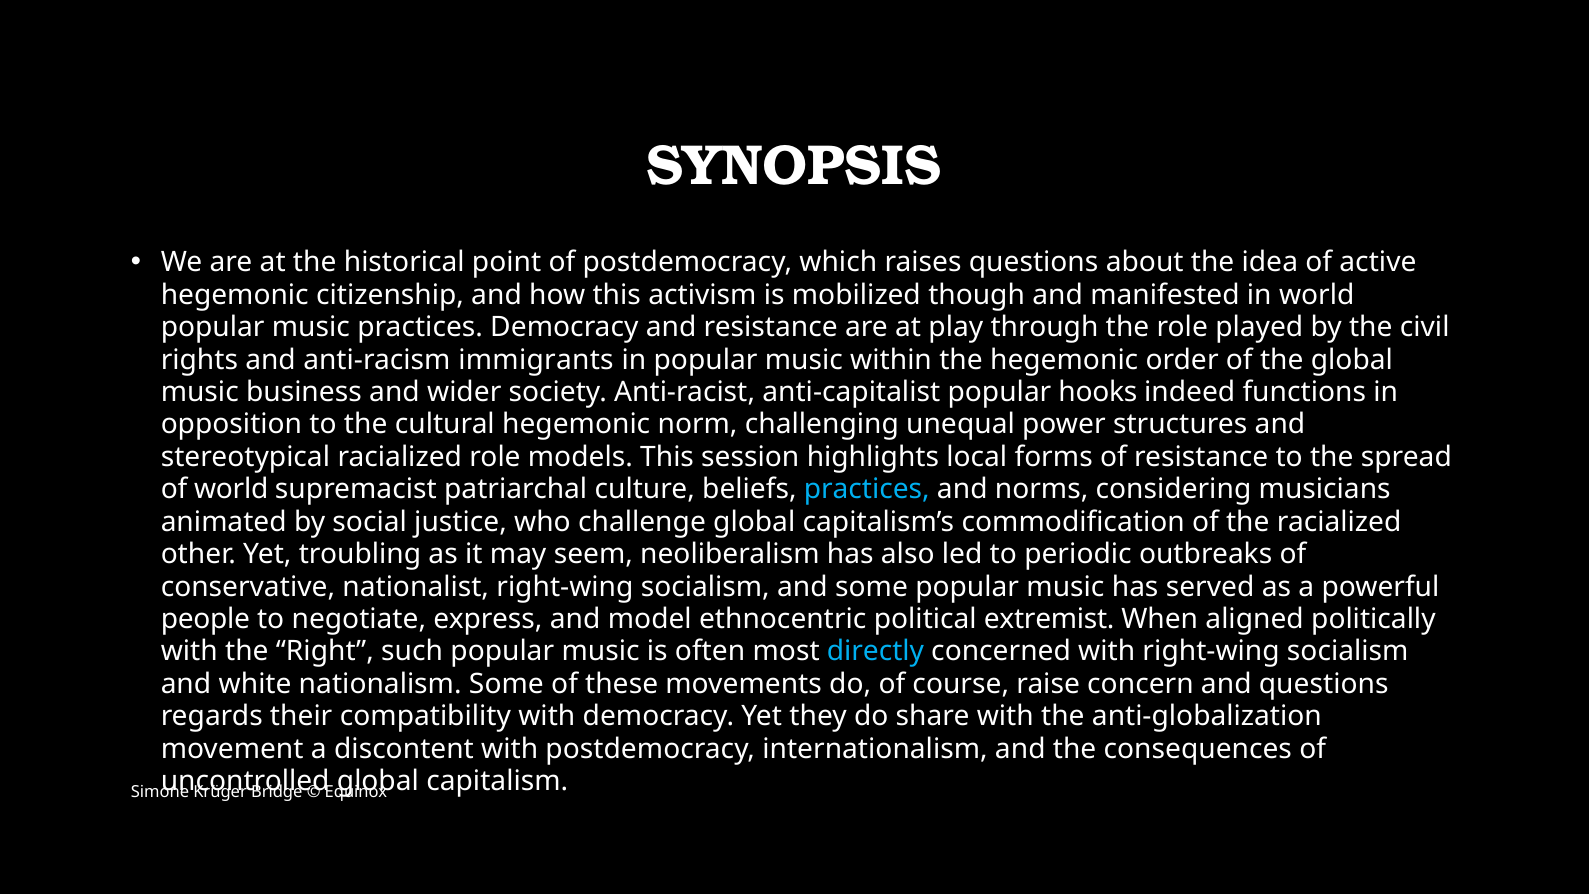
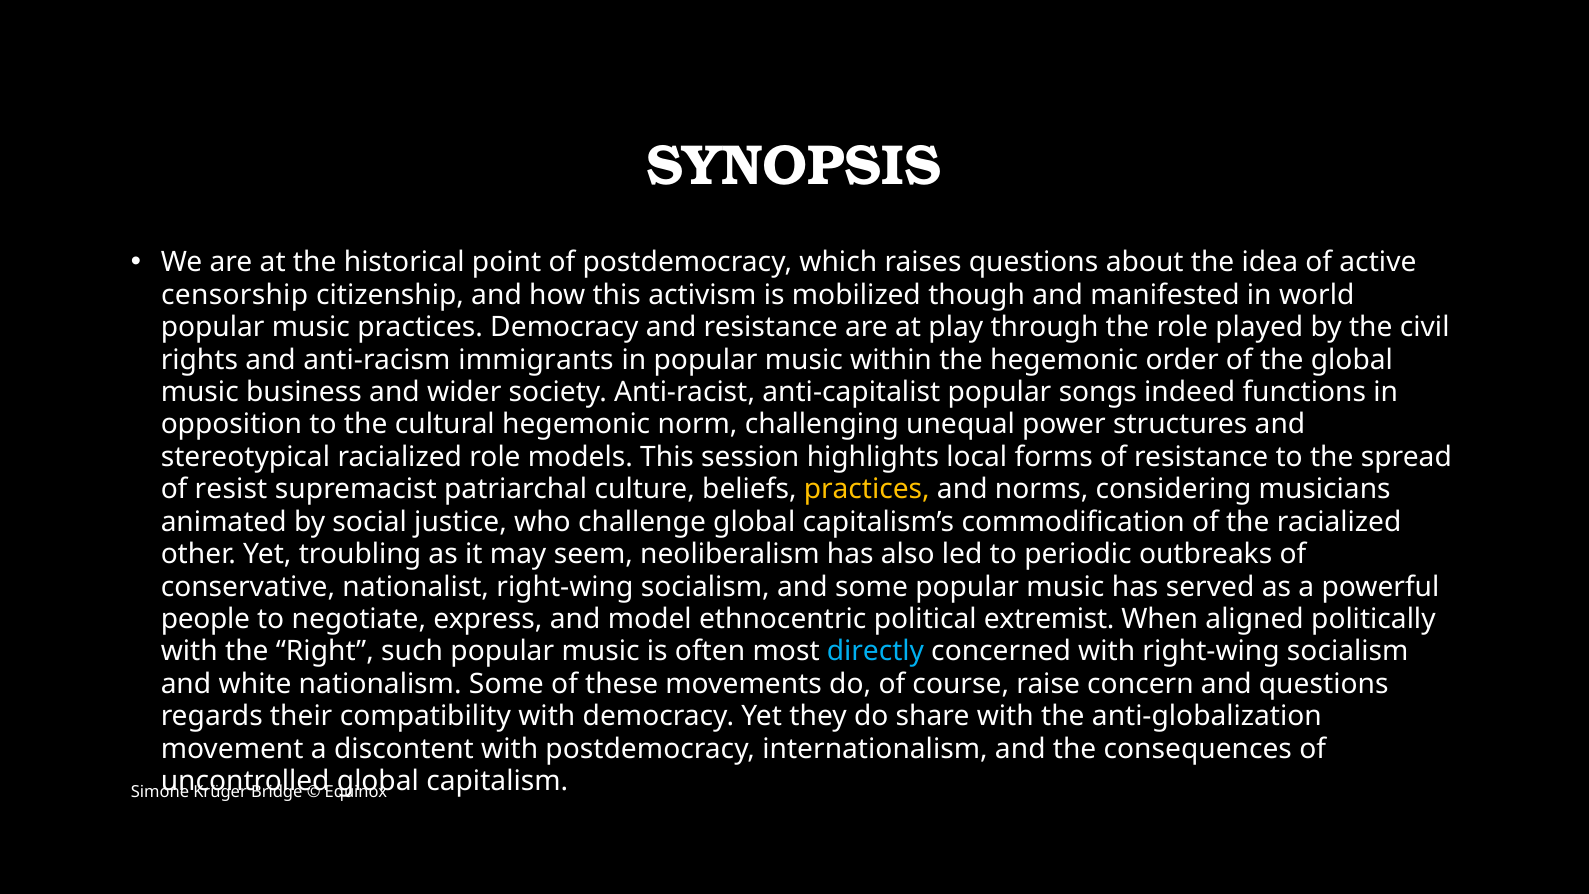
hegemonic at (235, 295): hegemonic -> censorship
hooks: hooks -> songs
of world: world -> resist
practices at (867, 489) colour: light blue -> yellow
